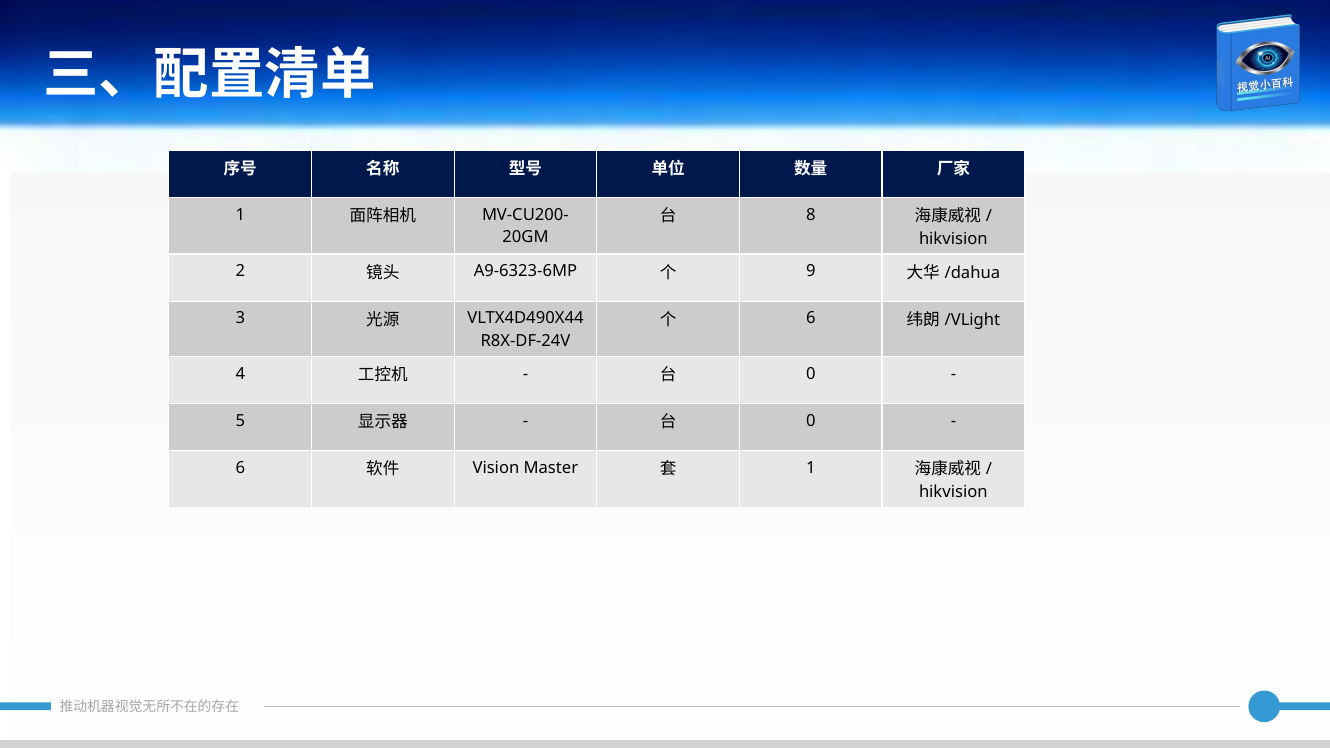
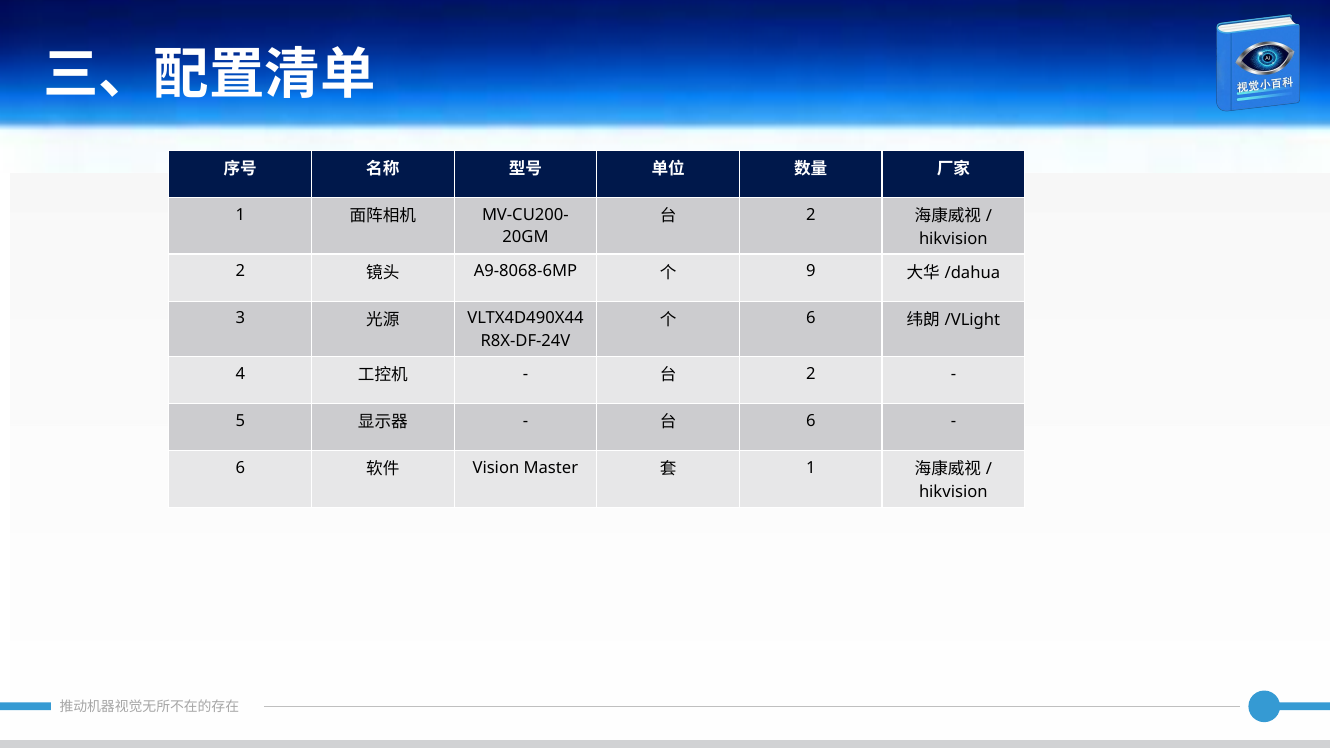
8 at (811, 215): 8 -> 2
A9-6323-6MP: A9-6323-6MP -> A9-8068-6MP
0 at (811, 374): 0 -> 2
0 at (811, 421): 0 -> 6
